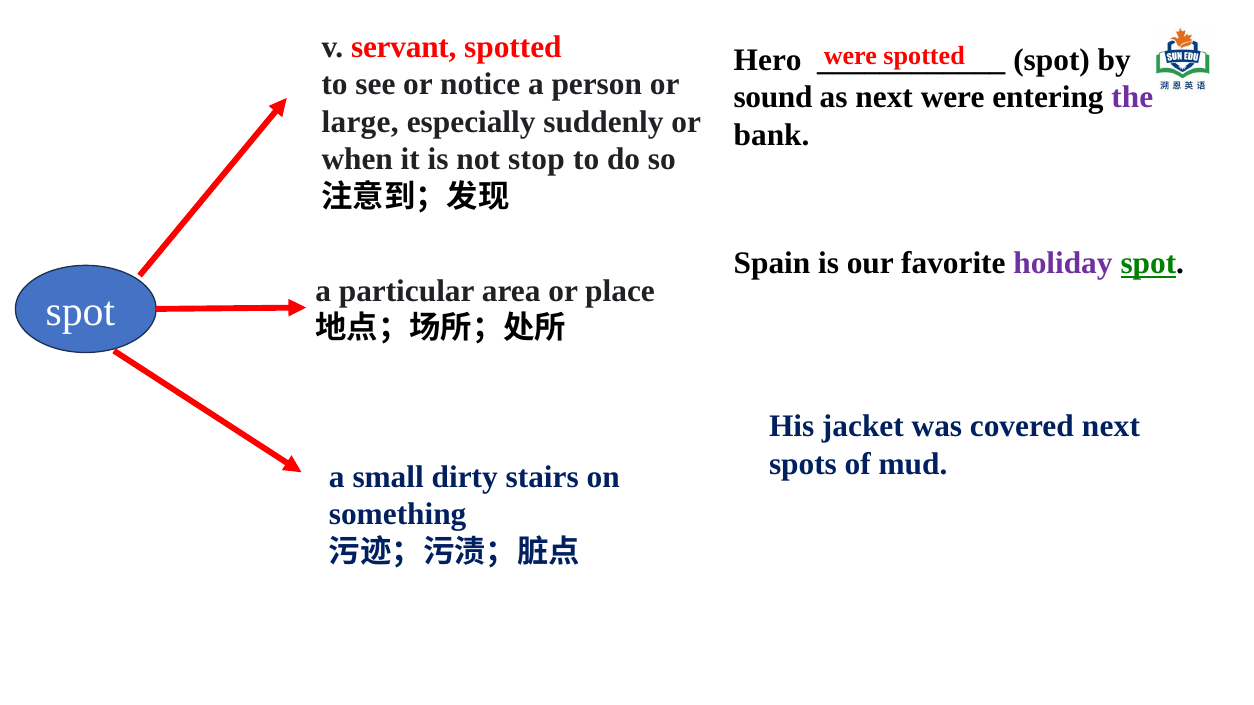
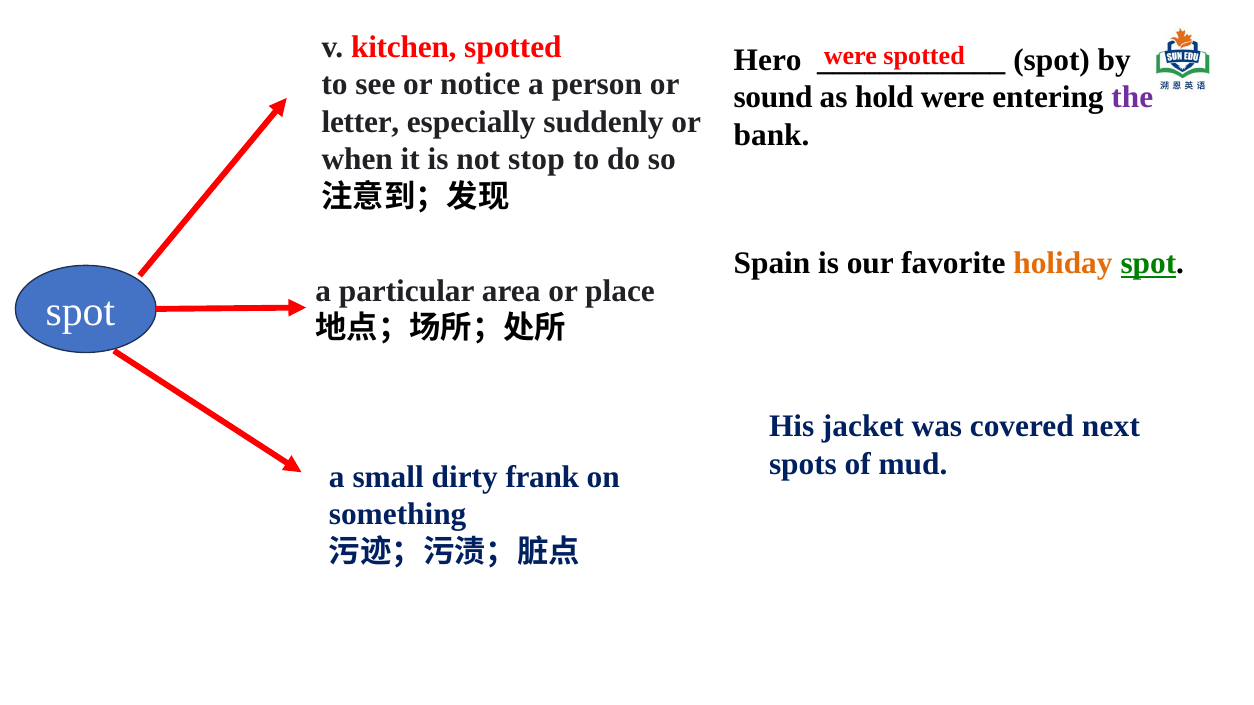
servant: servant -> kitchen
as next: next -> hold
large: large -> letter
holiday colour: purple -> orange
stairs: stairs -> frank
